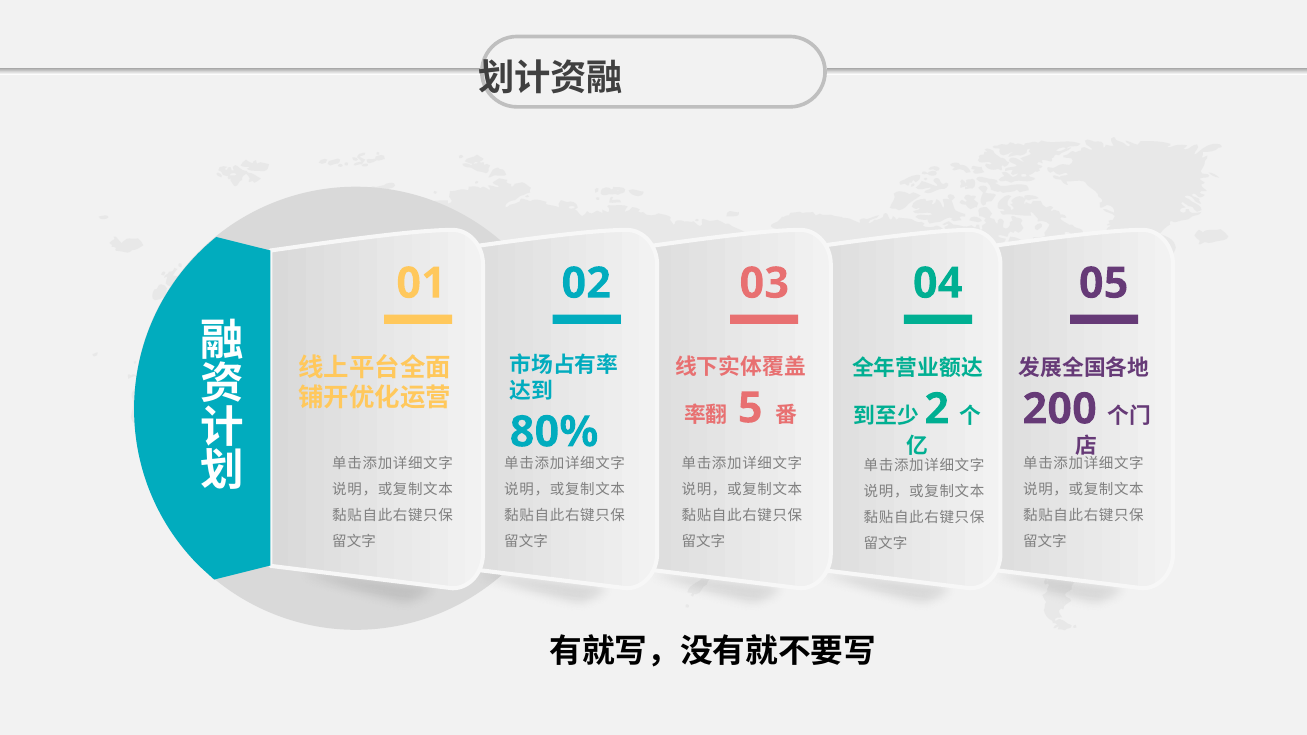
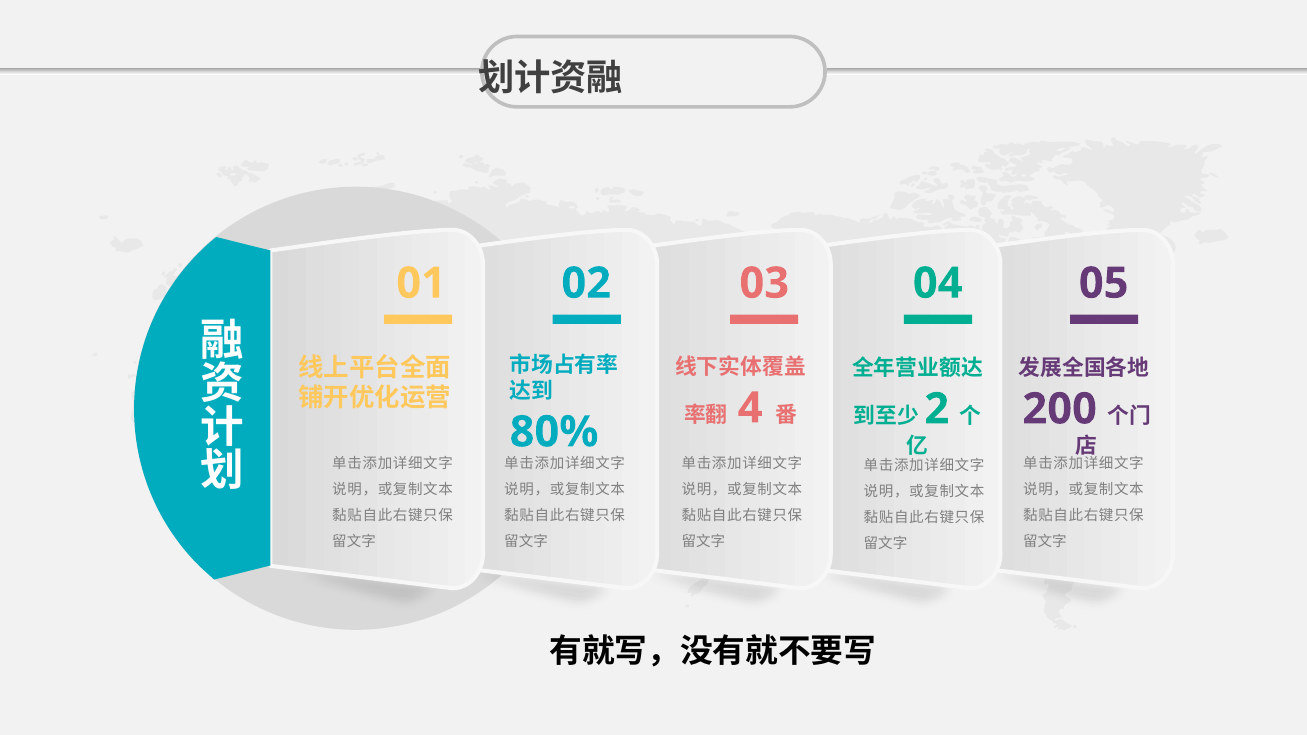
5: 5 -> 4
